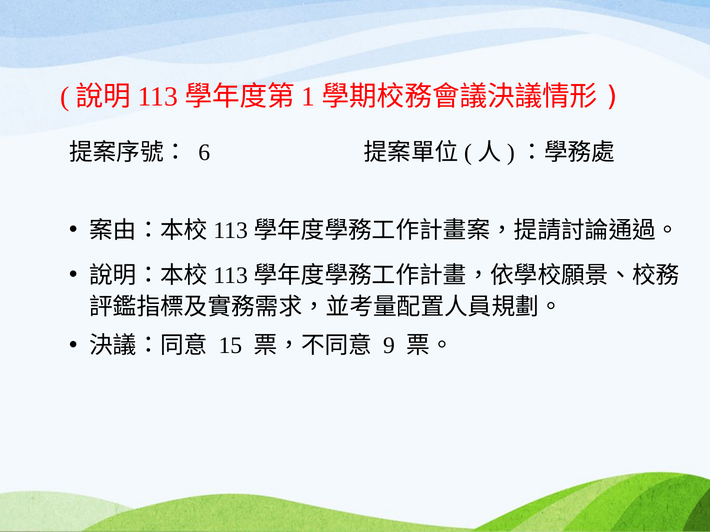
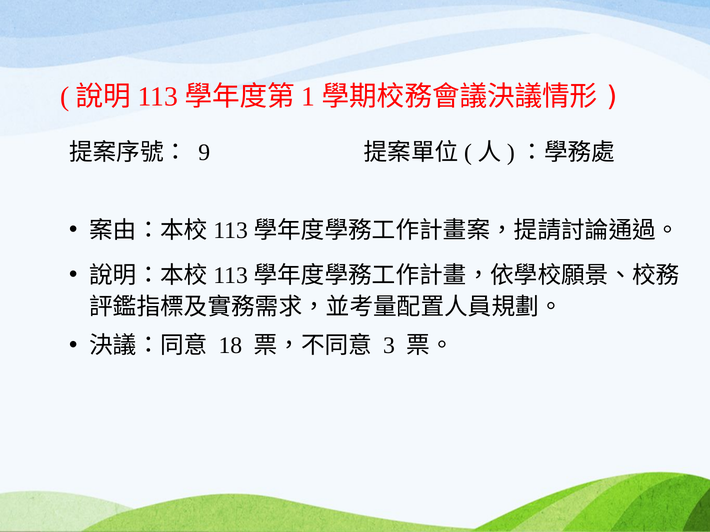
6: 6 -> 9
15: 15 -> 18
9: 9 -> 3
